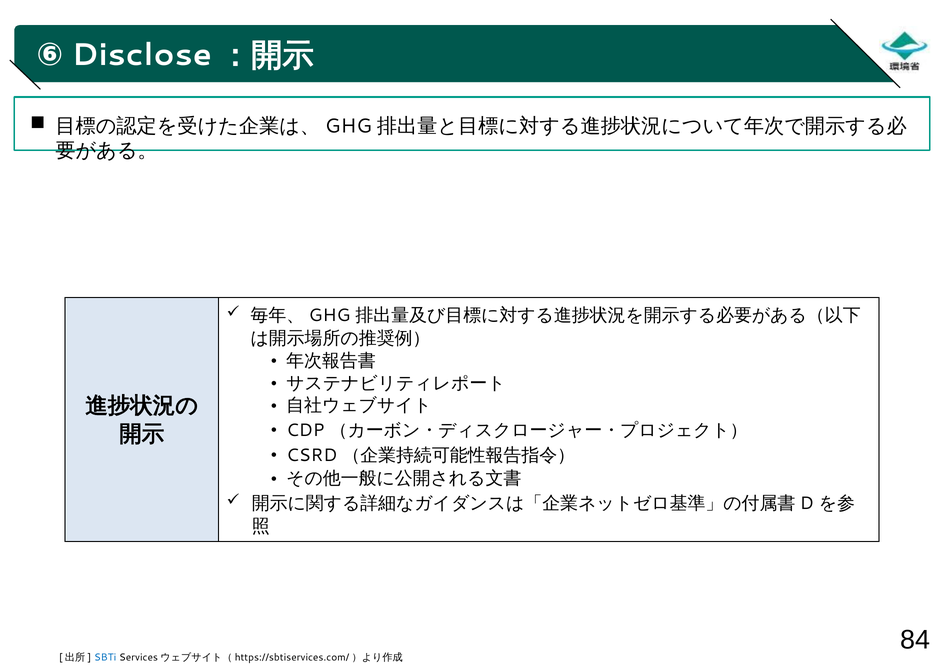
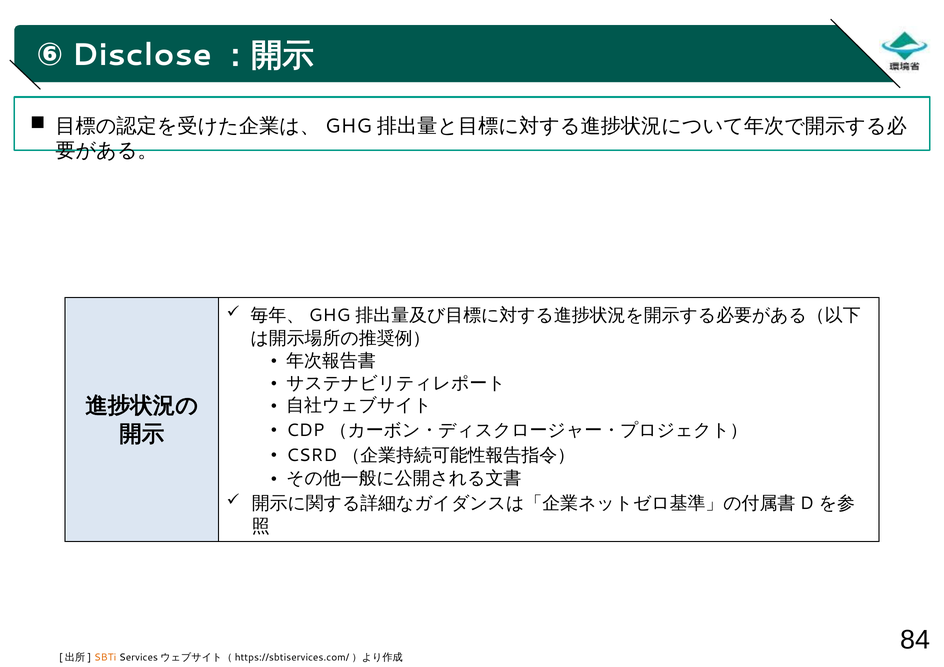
SBTi colour: blue -> orange
